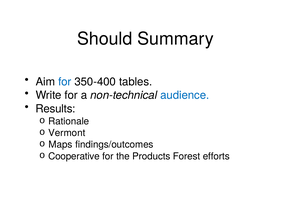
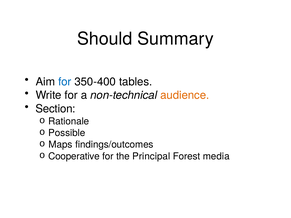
audience colour: blue -> orange
Results: Results -> Section
Vermont: Vermont -> Possible
Products: Products -> Principal
efforts: efforts -> media
